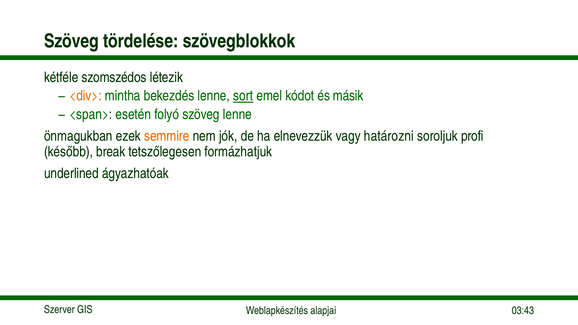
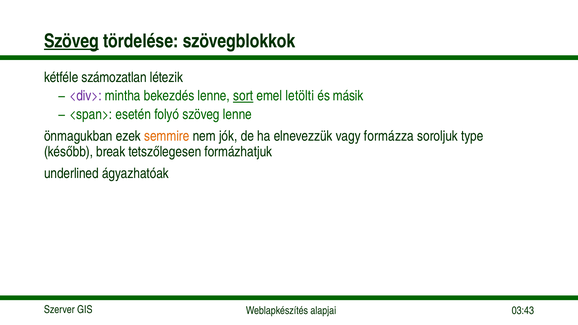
Szöveg at (71, 41) underline: none -> present
szomszédos: szomszédos -> számozatlan
<div> colour: orange -> purple
kódot: kódot -> letölti
határozni: határozni -> formázza
profi: profi -> type
